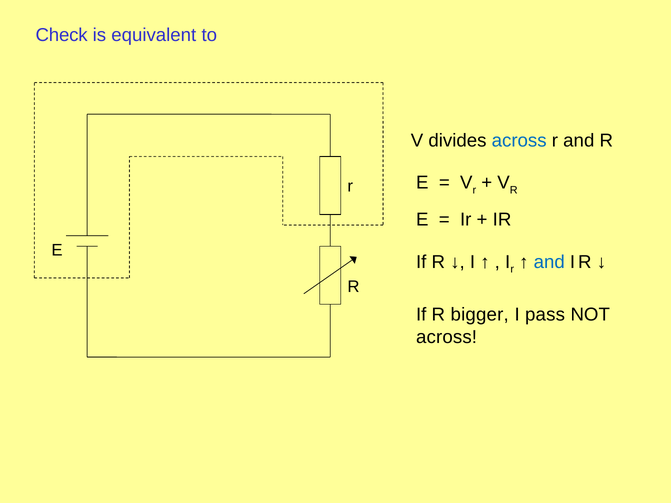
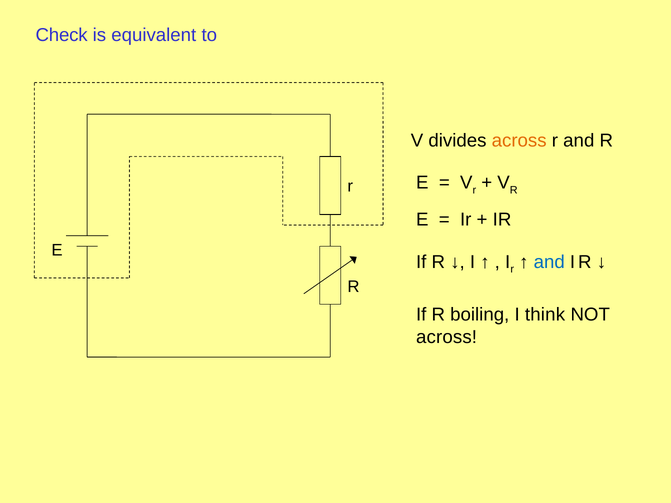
across at (519, 141) colour: blue -> orange
bigger: bigger -> boiling
pass: pass -> think
